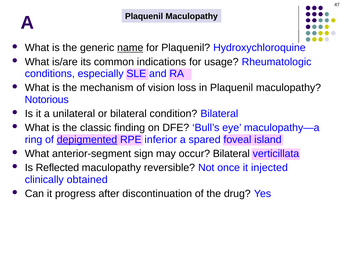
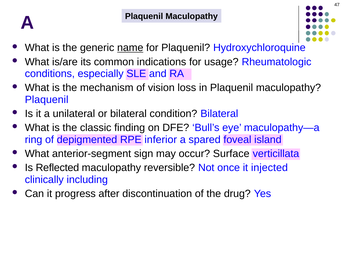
Notorious at (47, 100): Notorious -> Plaquenil
depigmented underline: present -> none
occur Bilateral: Bilateral -> Surface
obtained: obtained -> including
